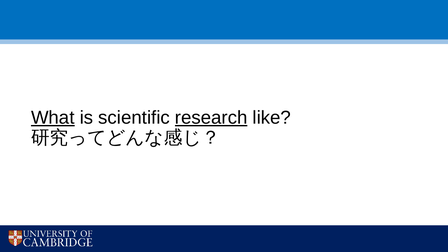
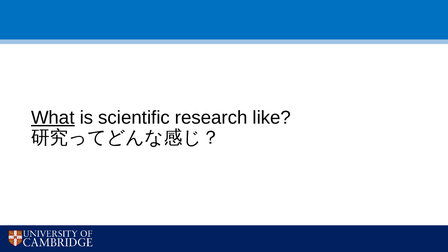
research underline: present -> none
